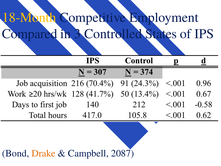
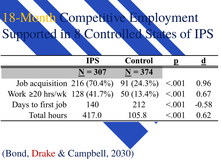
Compared: Compared -> Supported
3: 3 -> 8
Drake colour: orange -> red
2087: 2087 -> 2030
